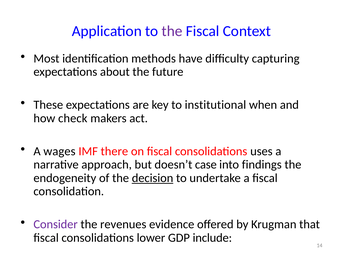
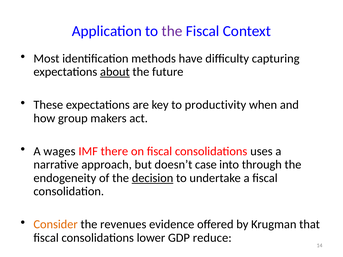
about underline: none -> present
institutional: institutional -> productivity
check: check -> group
findings: findings -> through
Consider colour: purple -> orange
include: include -> reduce
